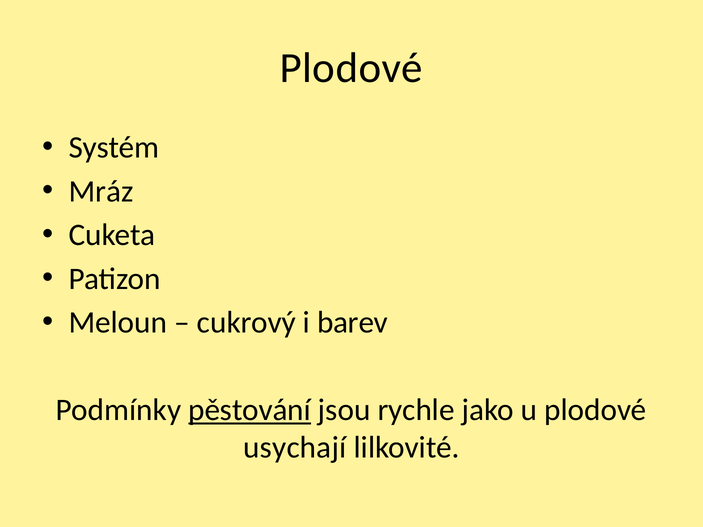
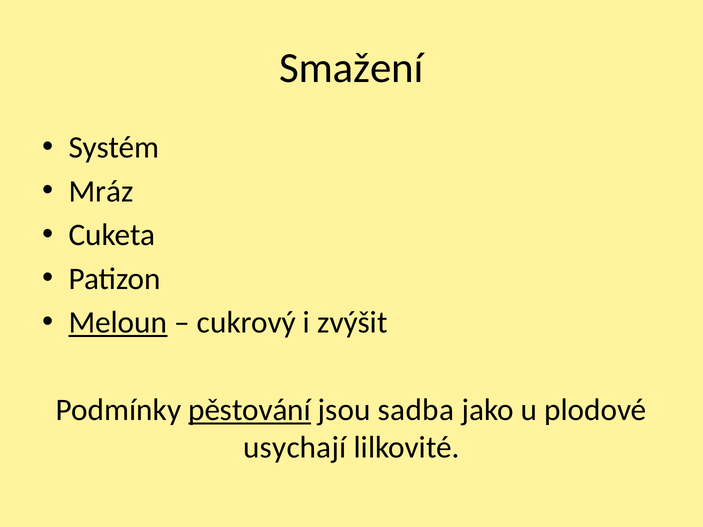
Plodové at (351, 68): Plodové -> Smažení
Meloun underline: none -> present
barev: barev -> zvýšit
rychle: rychle -> sadba
